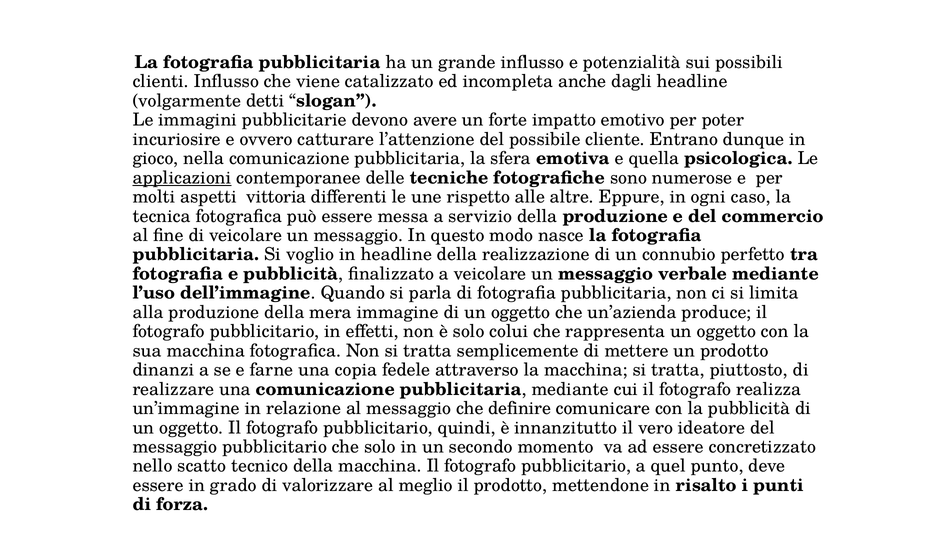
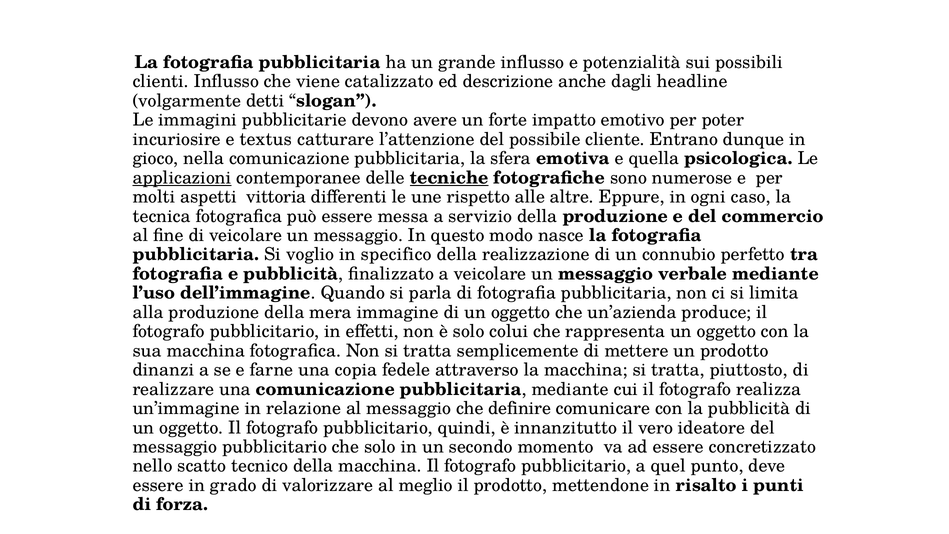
incompleta: incompleta -> descrizione
ovvero: ovvero -> textus
tecniche underline: none -> present
in headline: headline -> specifico
